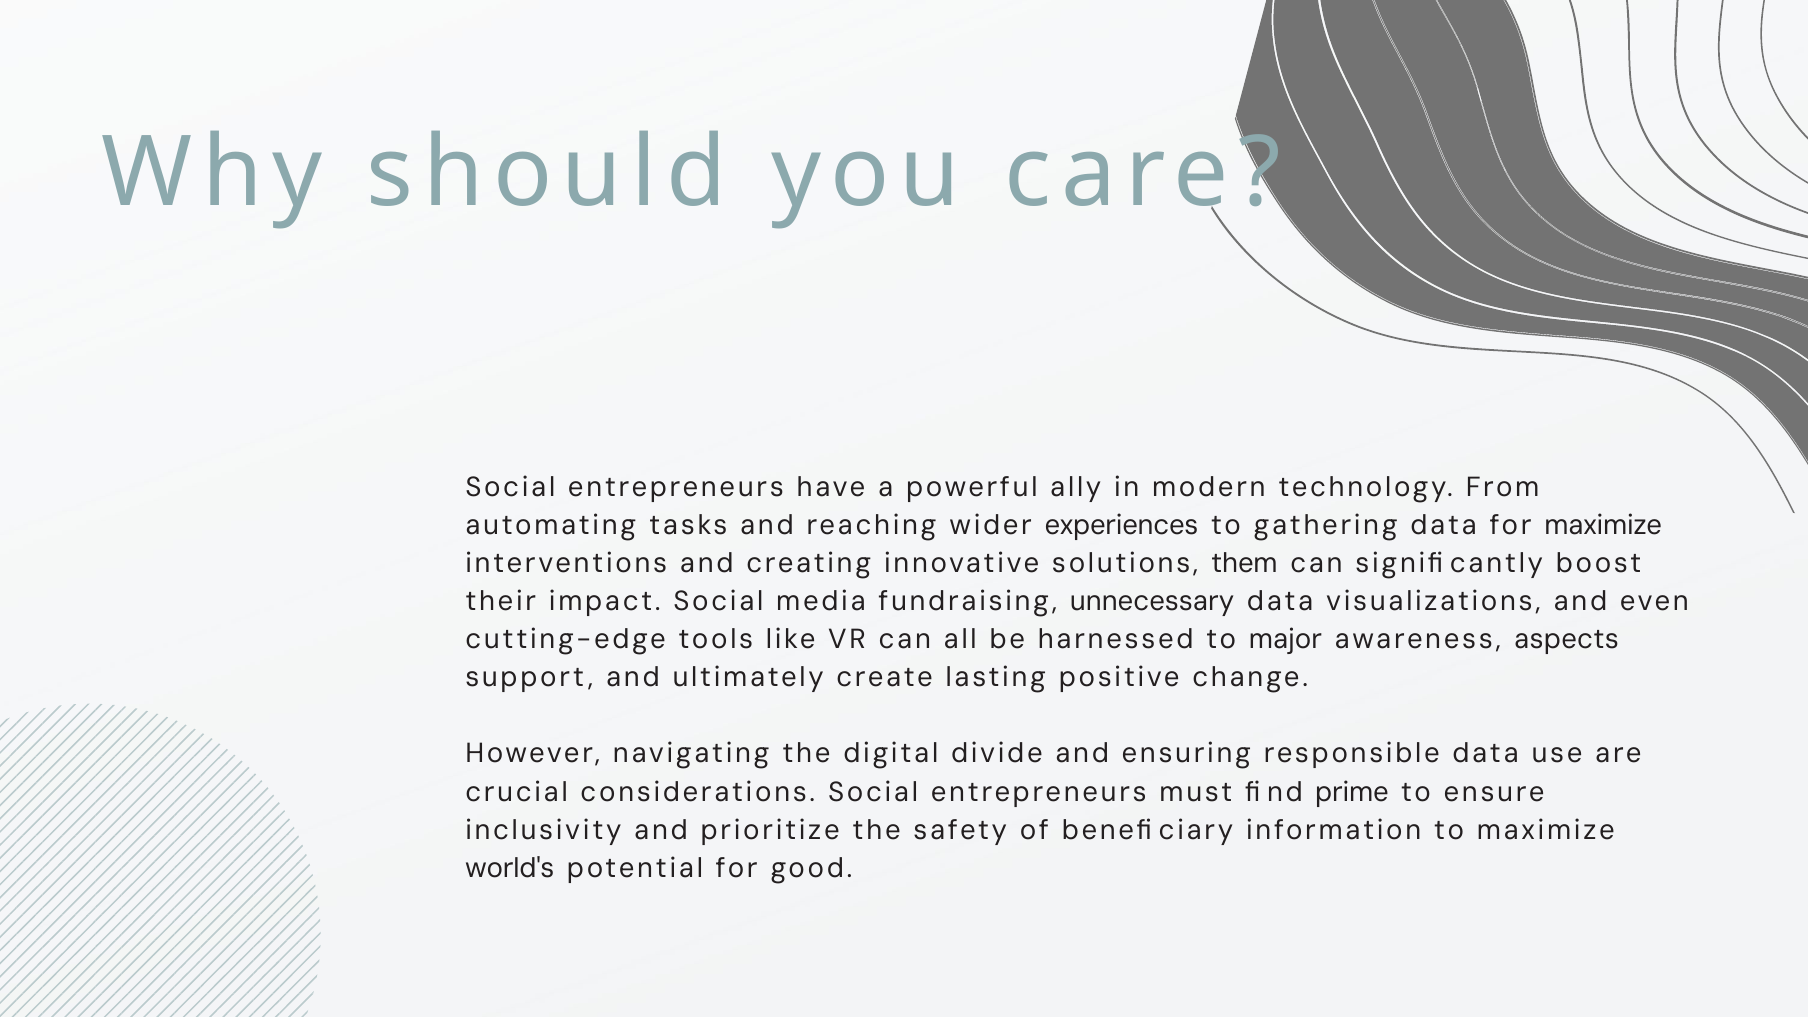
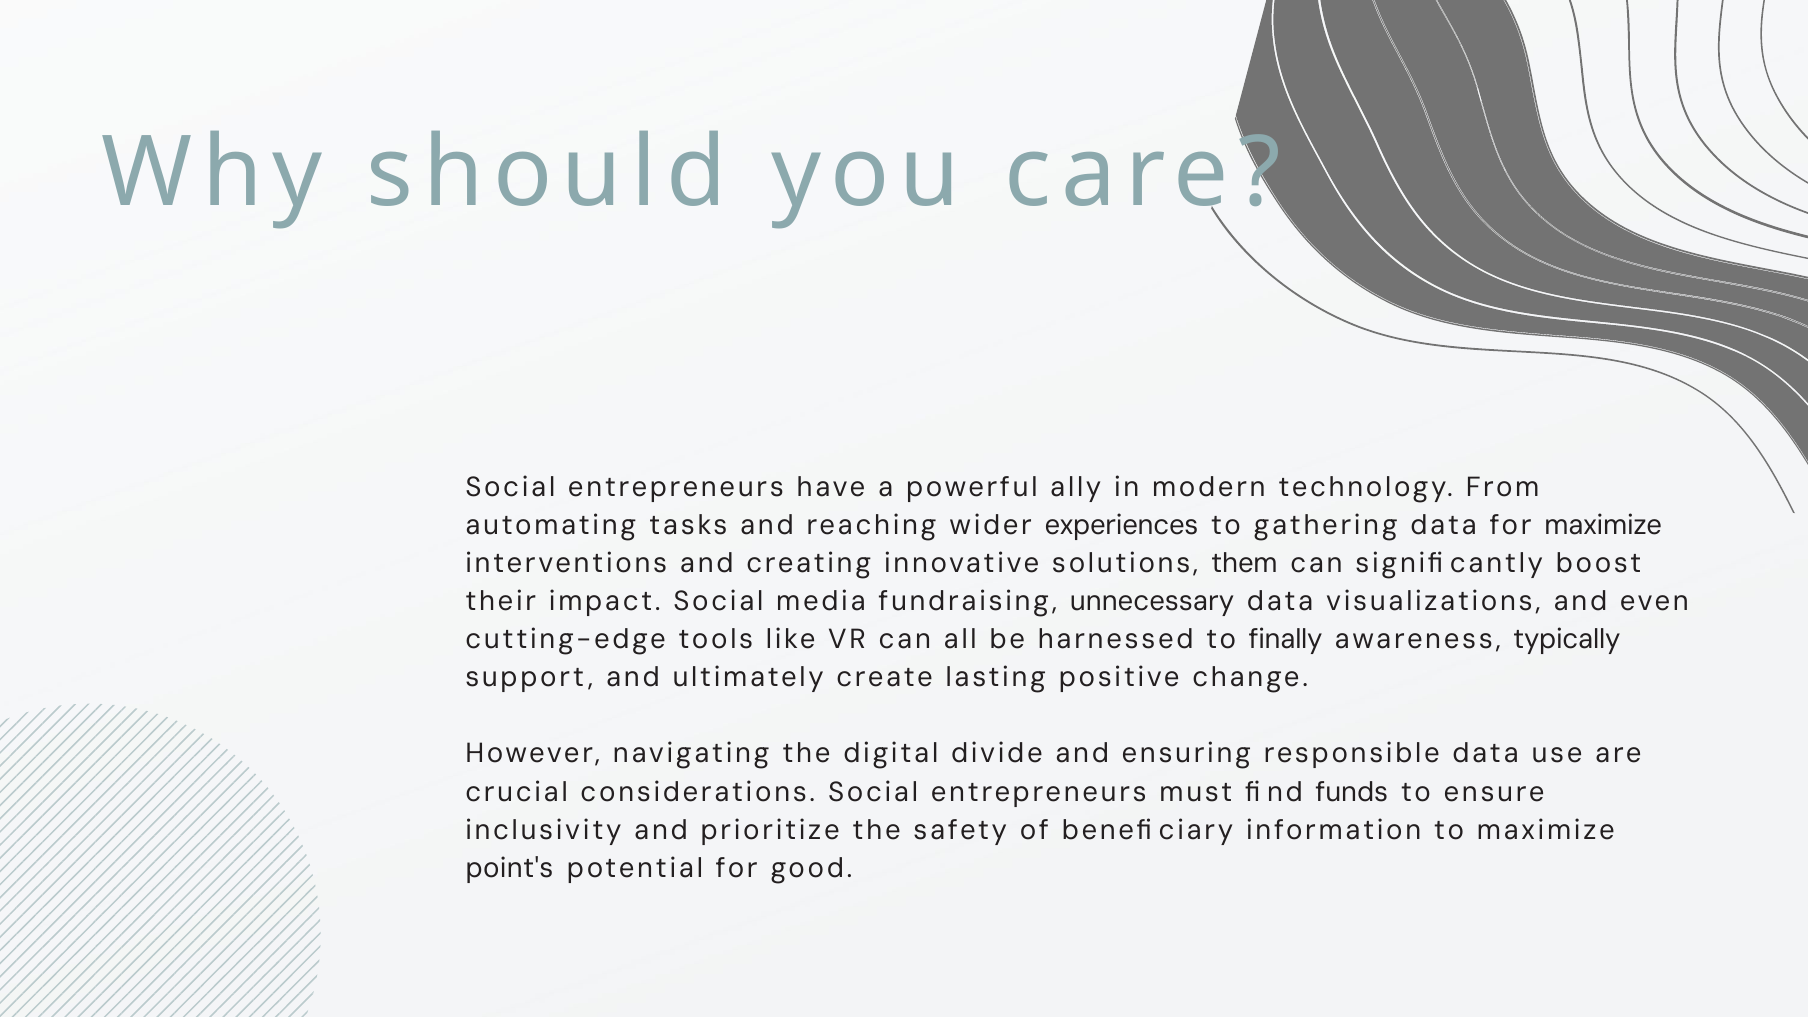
major: major -> finally
aspects: aspects -> typically
prime: prime -> funds
world's: world's -> point's
